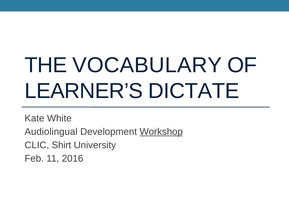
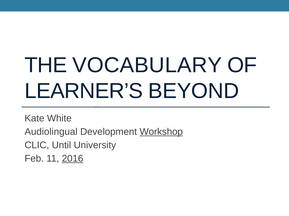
DICTATE: DICTATE -> BEYOND
Shirt: Shirt -> Until
2016 underline: none -> present
